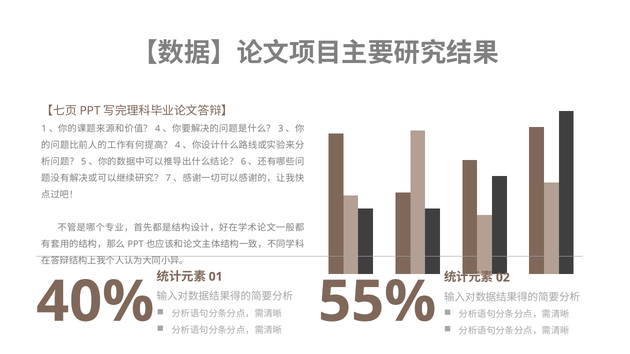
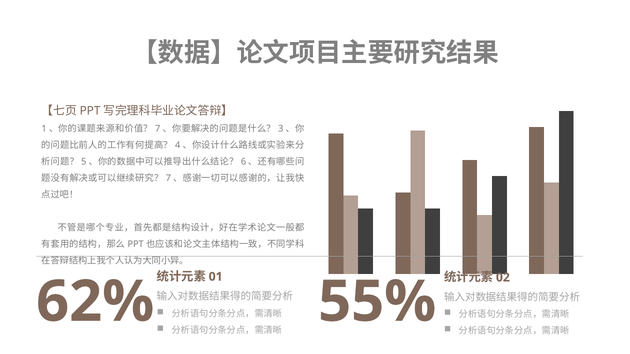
4: 4 -> 7
40%: 40% -> 62%
